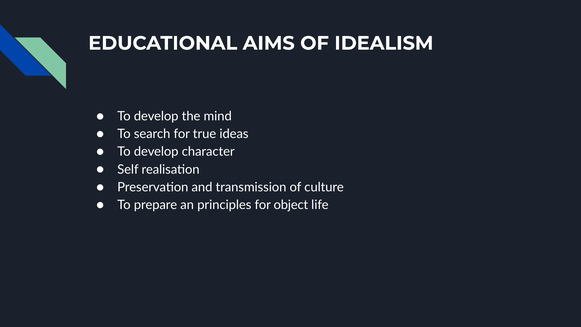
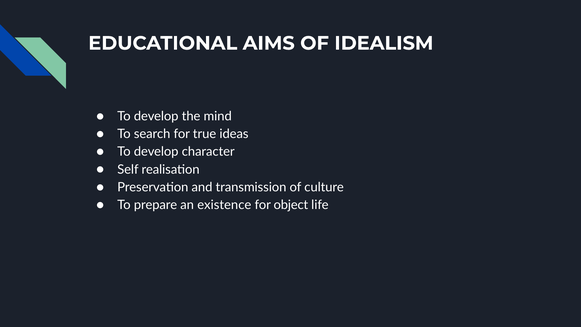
principles: principles -> existence
